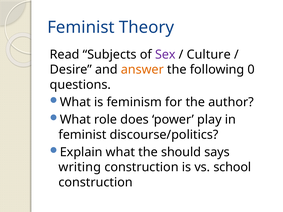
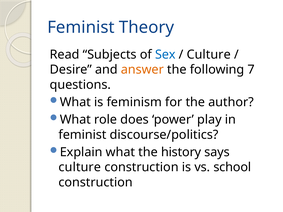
Sex colour: purple -> blue
0: 0 -> 7
should: should -> history
writing at (80, 167): writing -> culture
